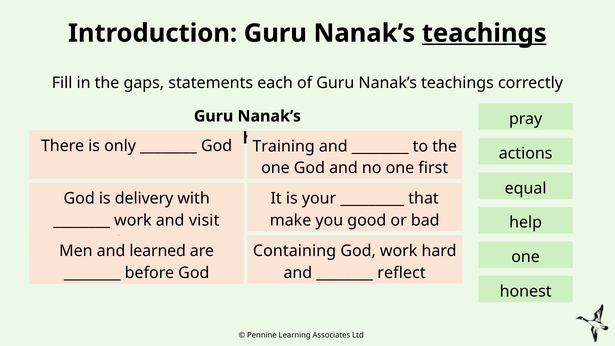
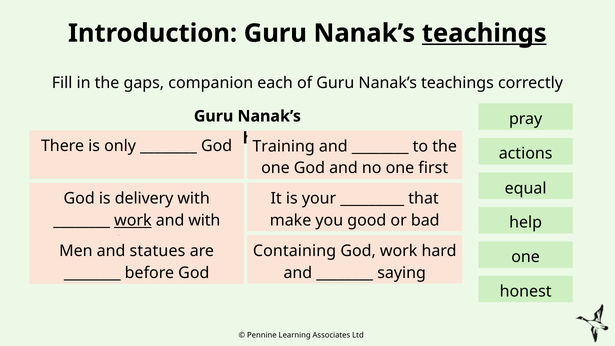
statements: statements -> companion
work at (133, 220) underline: none -> present
and visit: visit -> with
learned: learned -> statues
reflect: reflect -> saying
